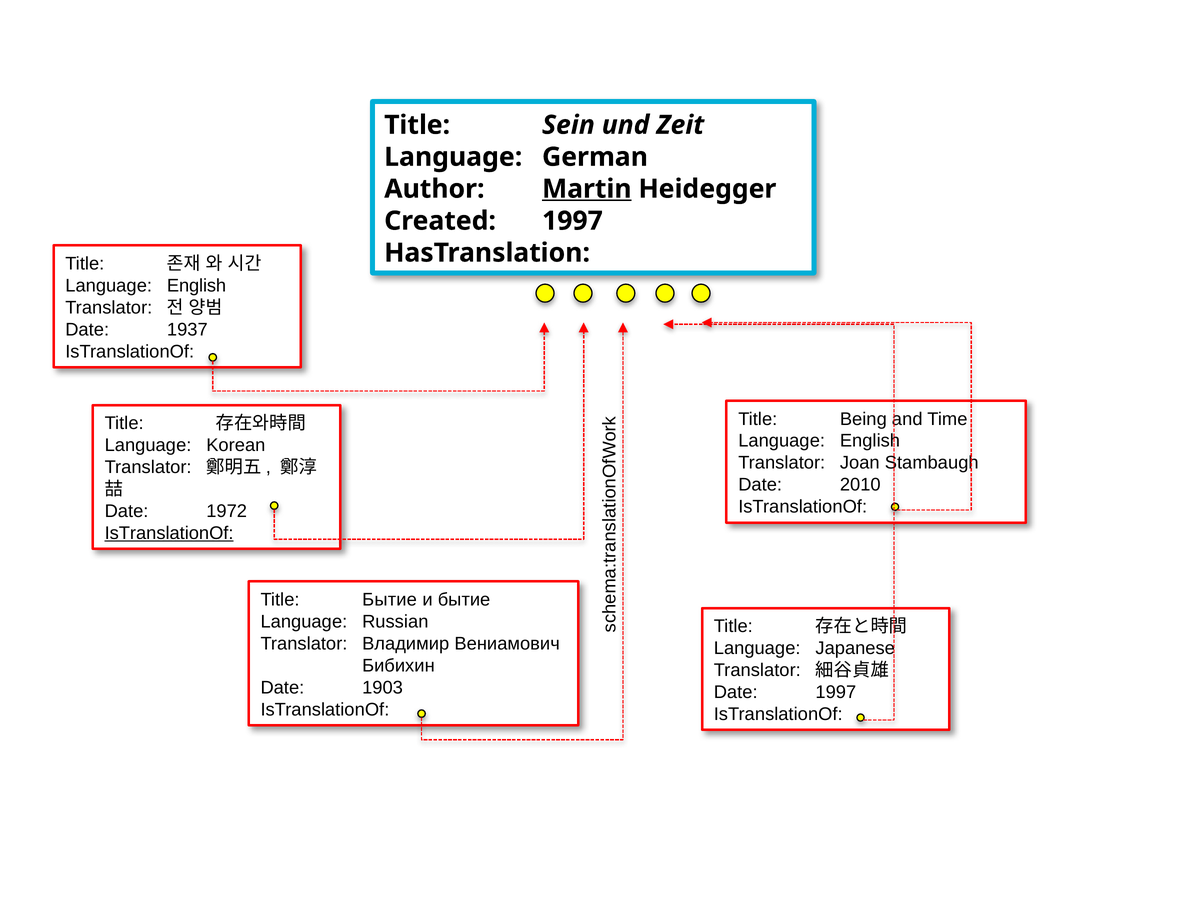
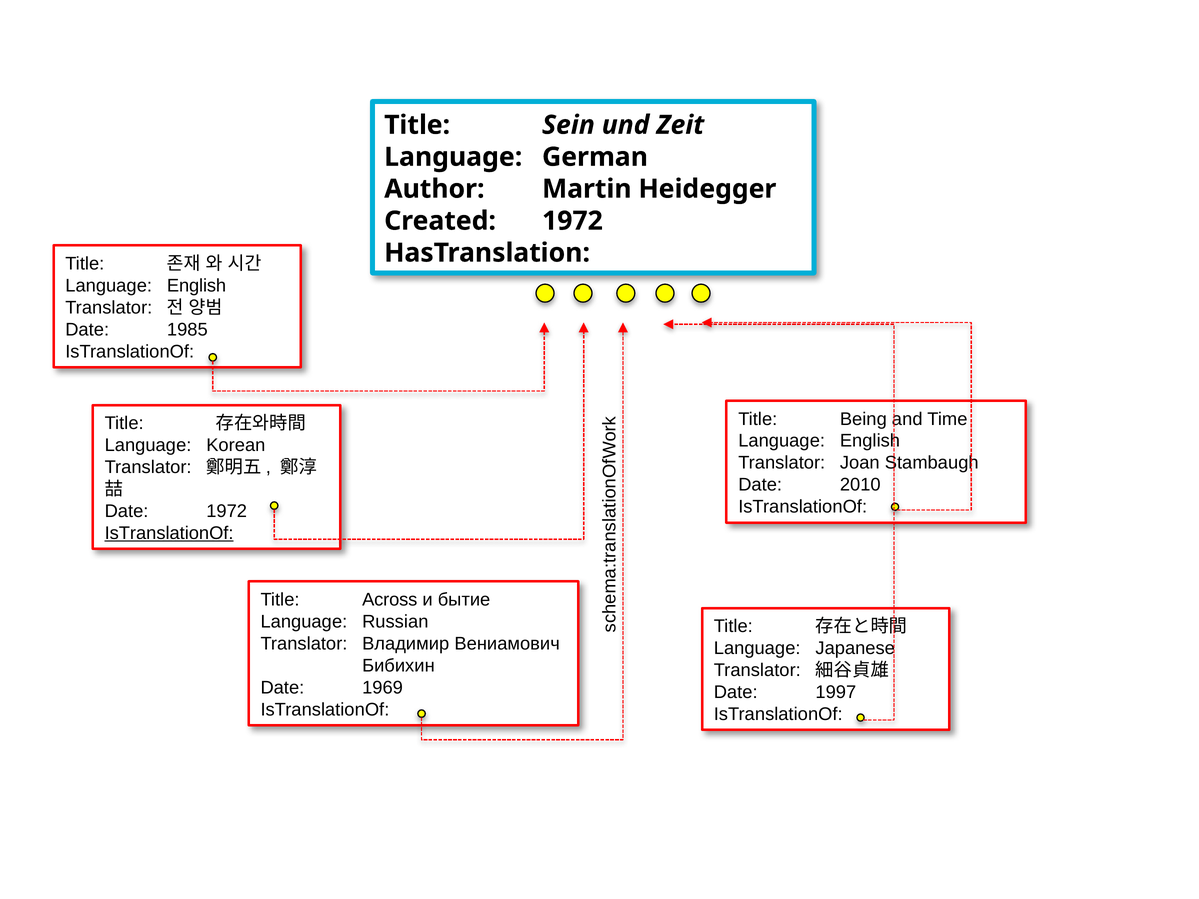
Martin underline: present -> none
Created 1997: 1997 -> 1972
1937: 1937 -> 1985
Title Бытие: Бытие -> Across
1903: 1903 -> 1969
